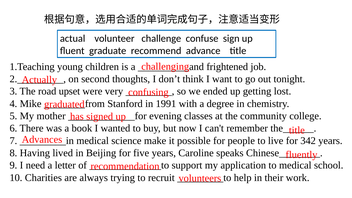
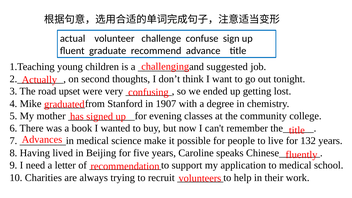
frightened: frightened -> suggested
1991: 1991 -> 1907
342: 342 -> 132
